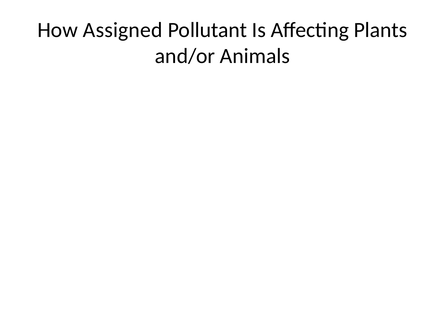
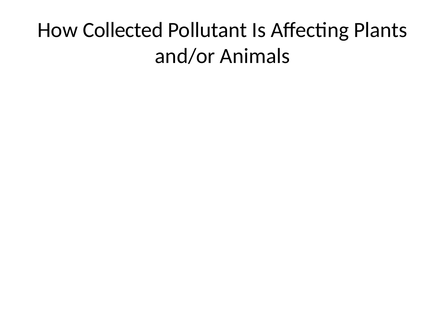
Assigned: Assigned -> Collected
